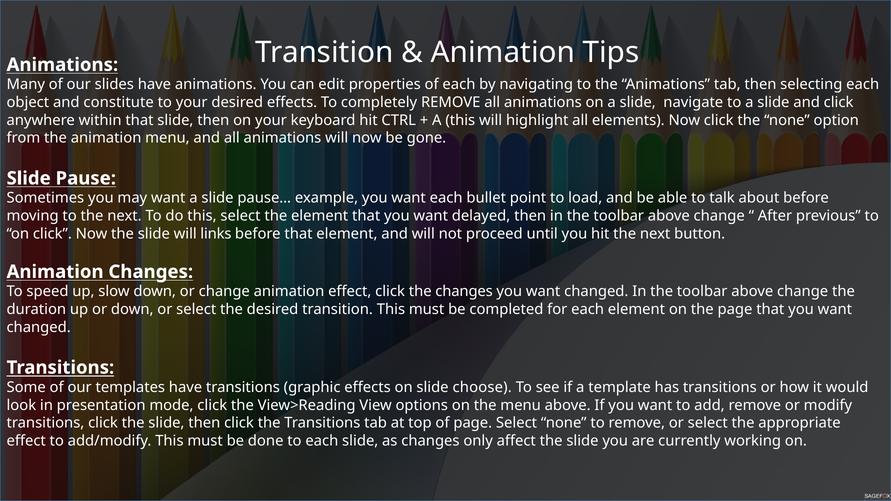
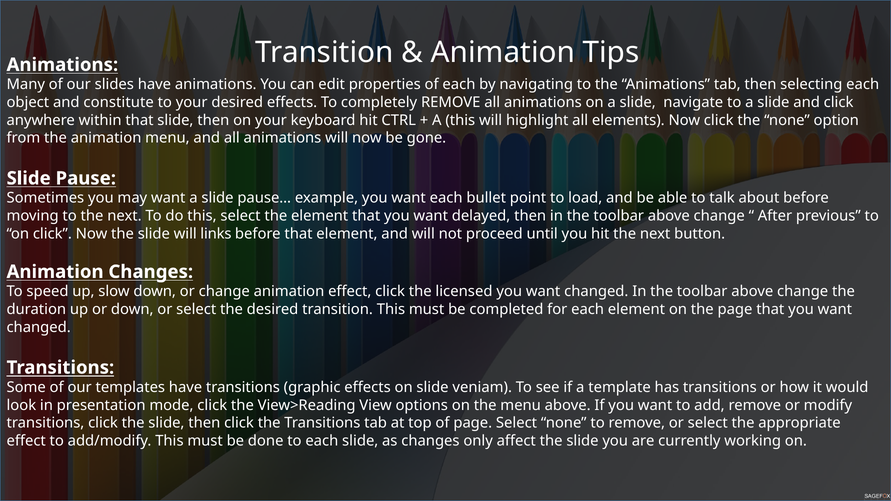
the changes: changes -> licensed
choose: choose -> veniam
